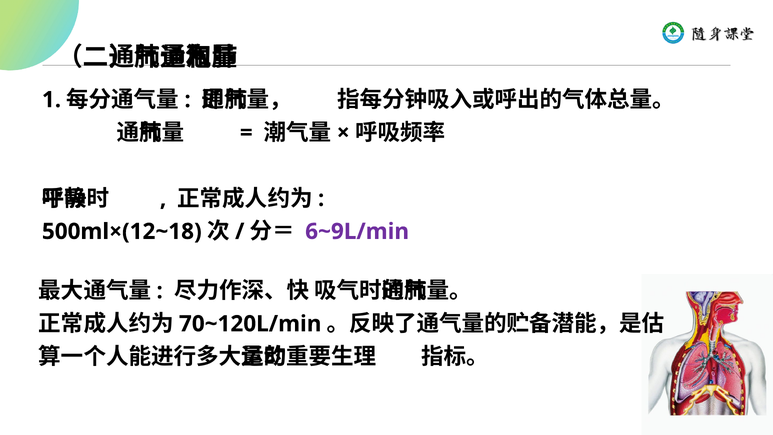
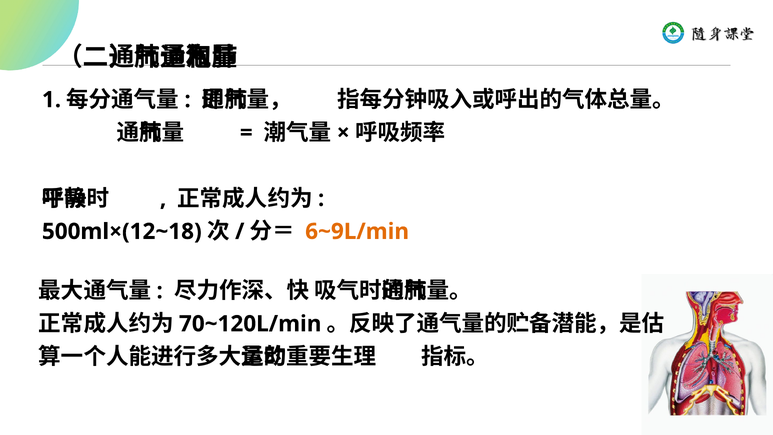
6~9L/min colour: purple -> orange
